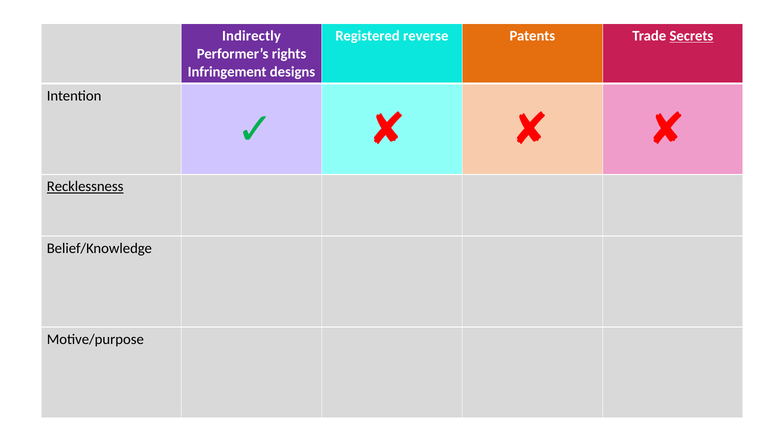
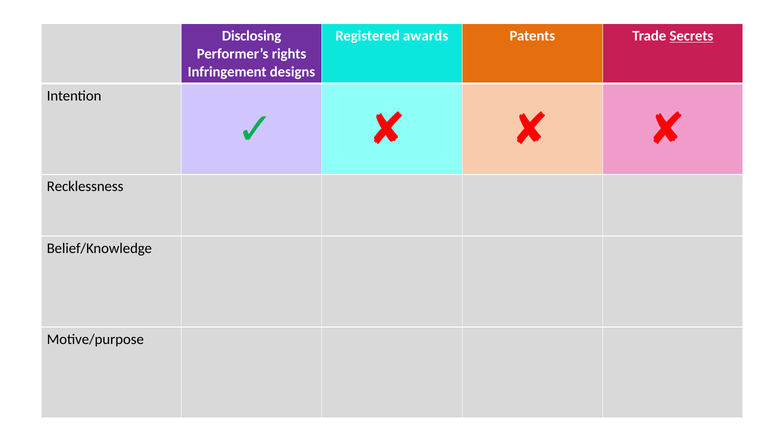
Indirectly: Indirectly -> Disclosing
reverse: reverse -> awards
Recklessness underline: present -> none
